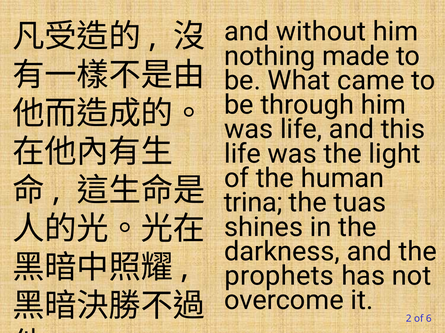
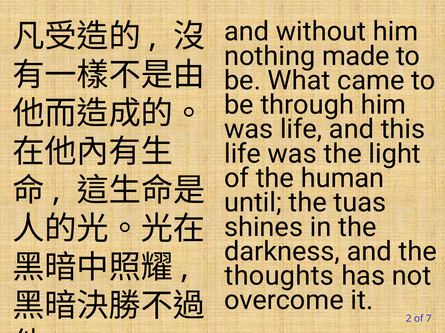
trina: trina -> until
prophets: prophets -> thoughts
6: 6 -> 7
